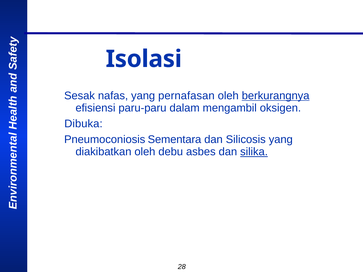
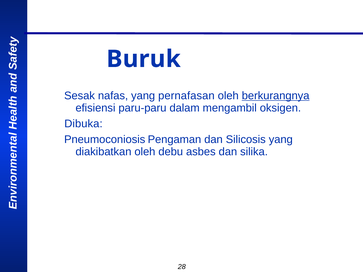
Isolasi: Isolasi -> Buruk
Sementara: Sementara -> Pengaman
silika underline: present -> none
